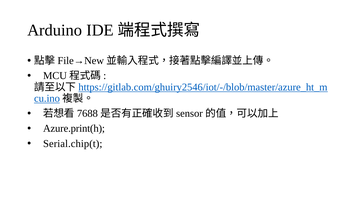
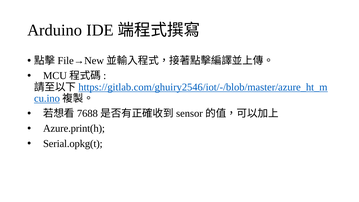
Serial.chip(t: Serial.chip(t -> Serial.opkg(t
